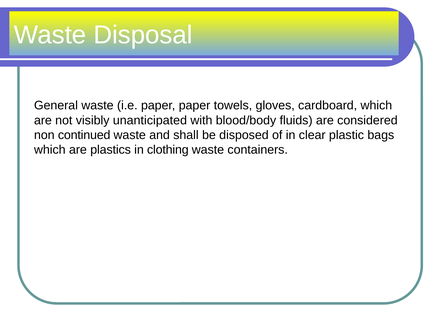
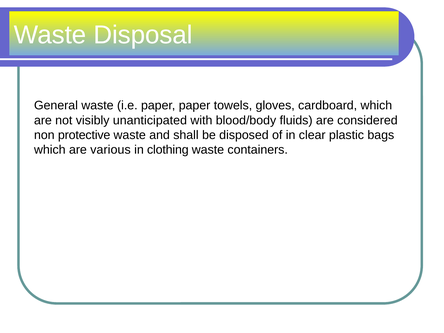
continued: continued -> protective
plastics: plastics -> various
